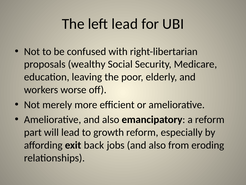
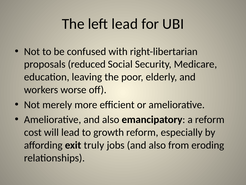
wealthy: wealthy -> reduced
part: part -> cost
back: back -> truly
